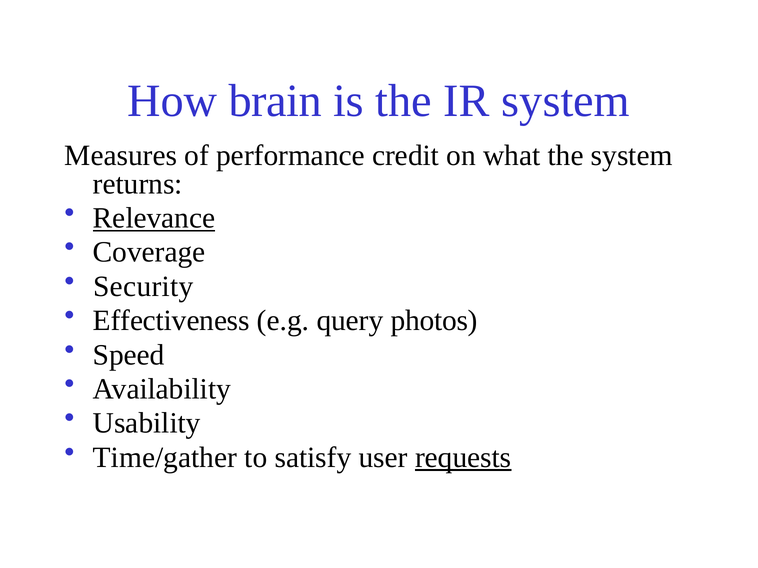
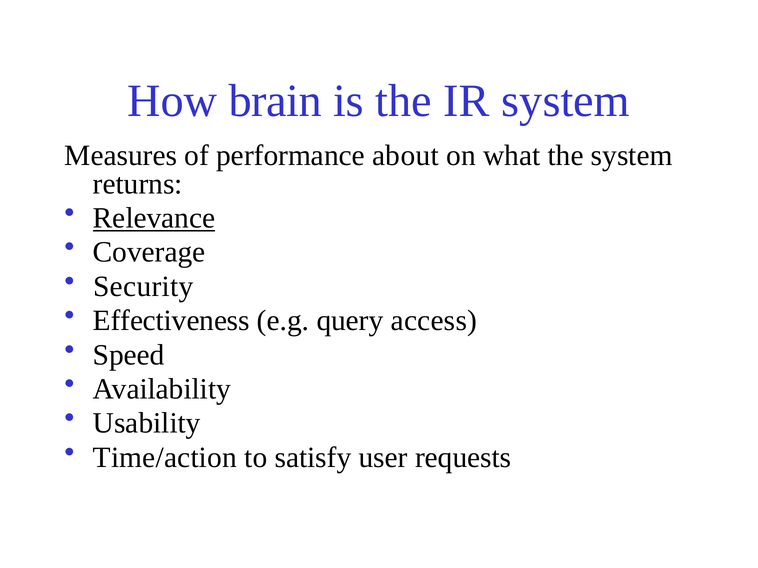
credit: credit -> about
photos: photos -> access
Time/gather: Time/gather -> Time/action
requests underline: present -> none
